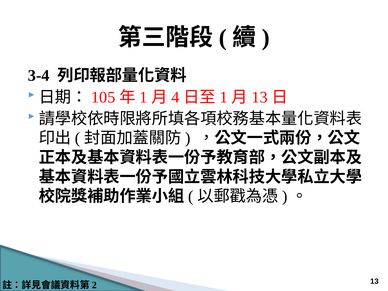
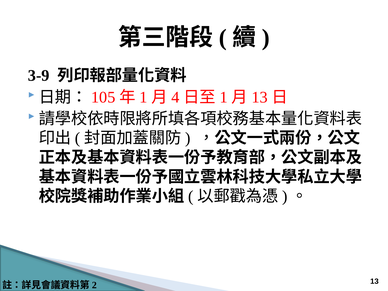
3-4: 3-4 -> 3-9
